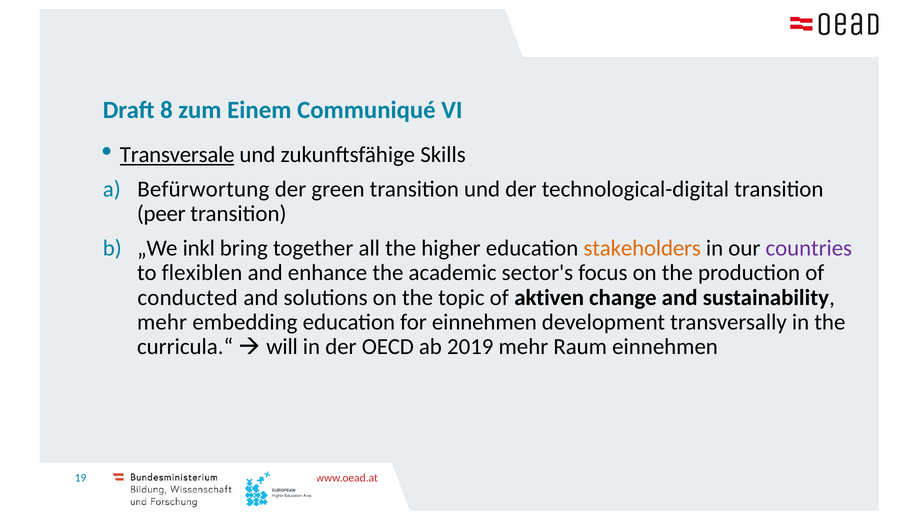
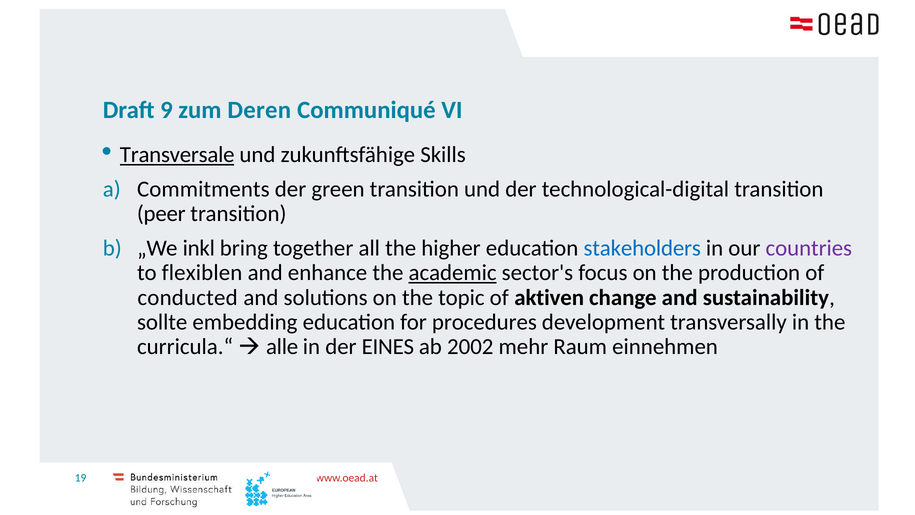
8: 8 -> 9
Einem: Einem -> Deren
Befürwortung: Befürwortung -> Commitments
stakeholders colour: orange -> blue
academic underline: none -> present
mehr at (162, 322): mehr -> sollte
for einnehmen: einnehmen -> procedures
will: will -> alle
OECD: OECD -> EINES
2019: 2019 -> 2002
